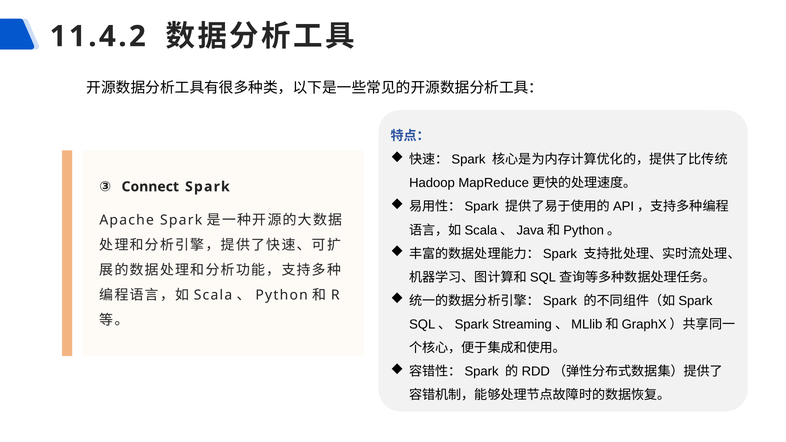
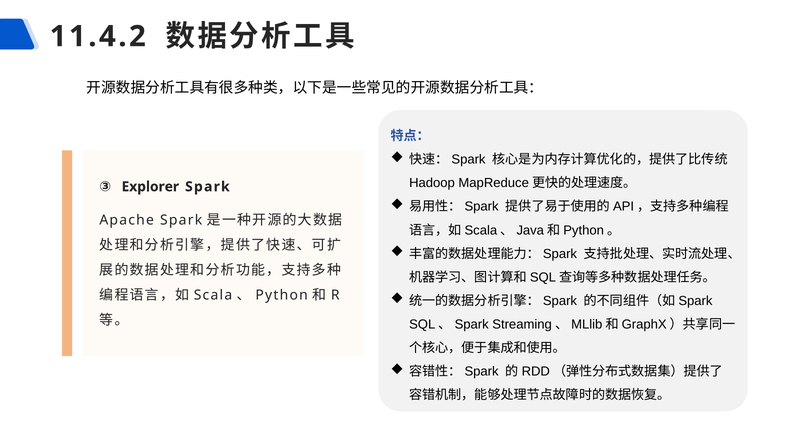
Connect: Connect -> Explorer
